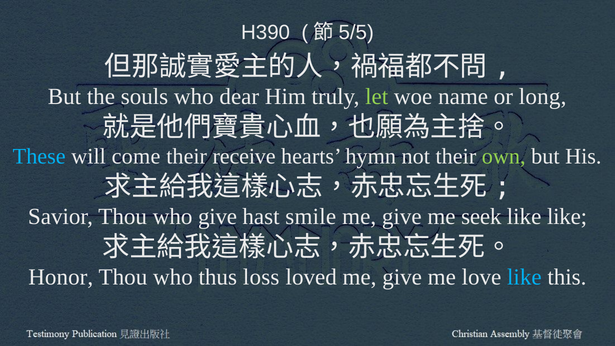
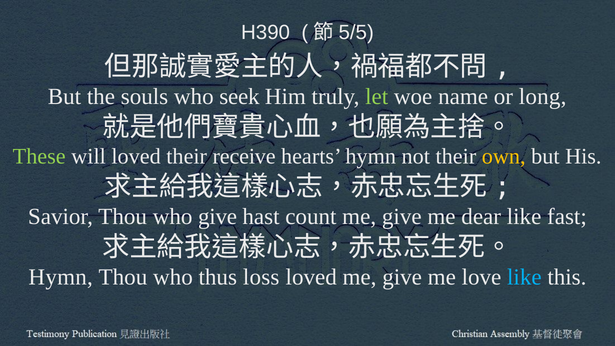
dear: dear -> seek
These colour: light blue -> light green
will come: come -> loved
own colour: light green -> yellow
smile: smile -> count
seek: seek -> dear
like like: like -> fast
Honor at (61, 277): Honor -> Hymn
